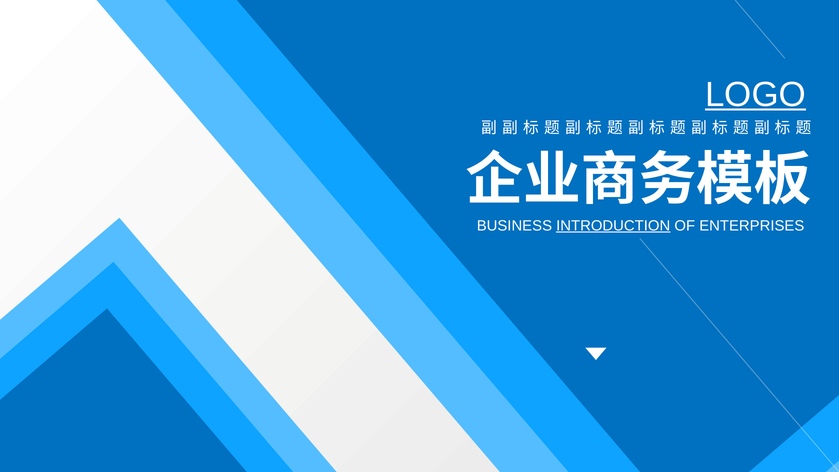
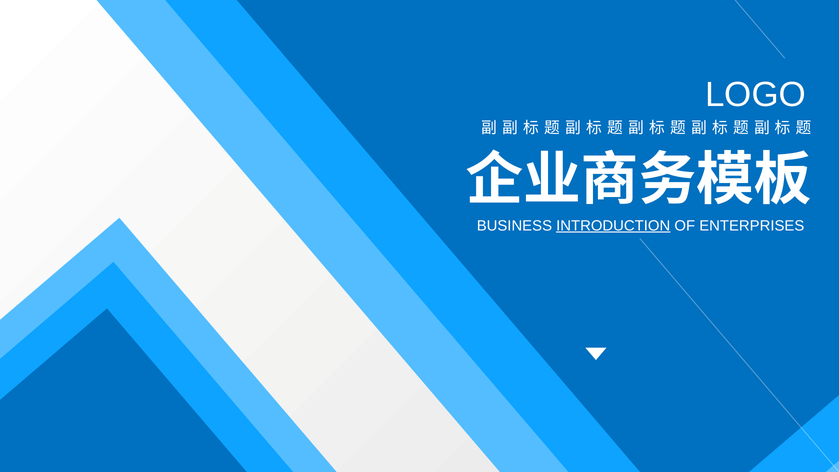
LOGO underline: present -> none
